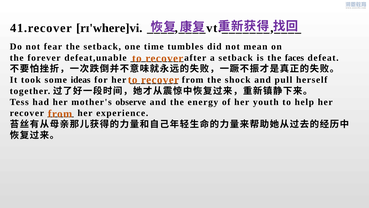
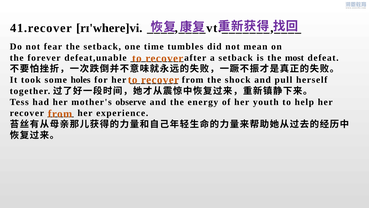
faces: faces -> most
ideas: ideas -> holes
